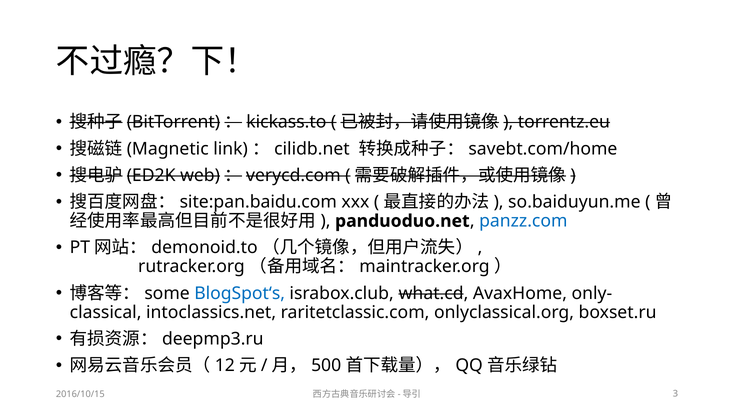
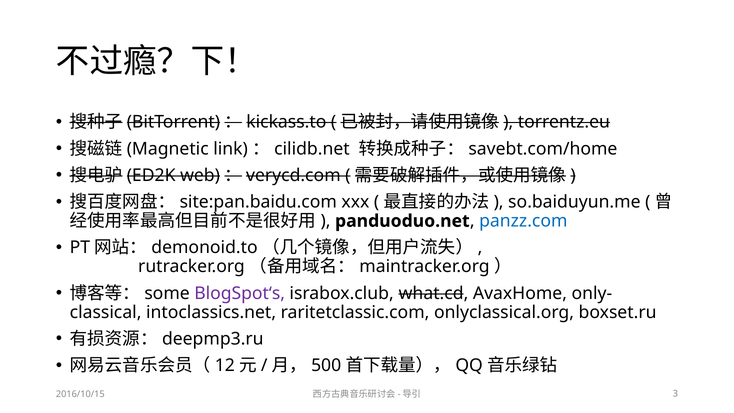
BlogSpot‘s colour: blue -> purple
